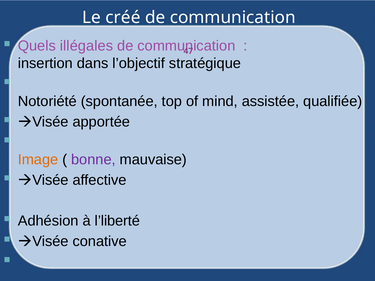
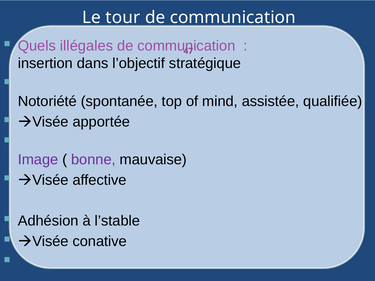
créé: créé -> tour
Image colour: orange -> purple
l’liberté: l’liberté -> l’stable
